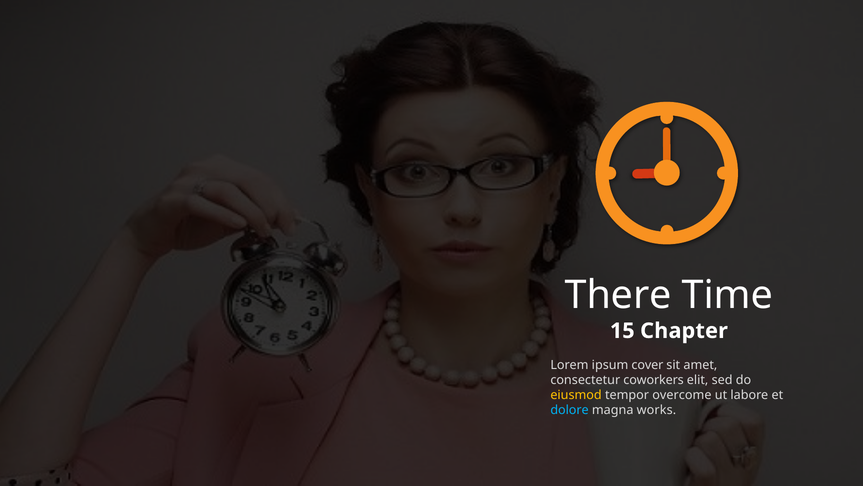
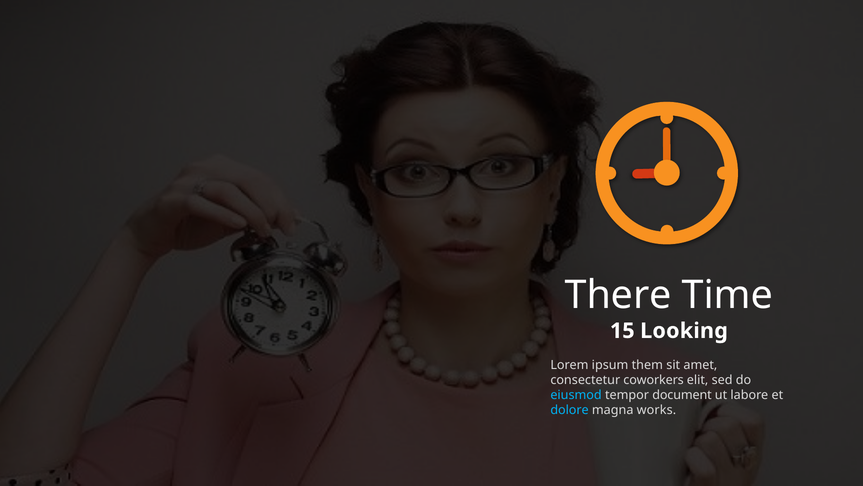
Chapter: Chapter -> Looking
cover: cover -> them
eiusmod colour: yellow -> light blue
overcome: overcome -> document
